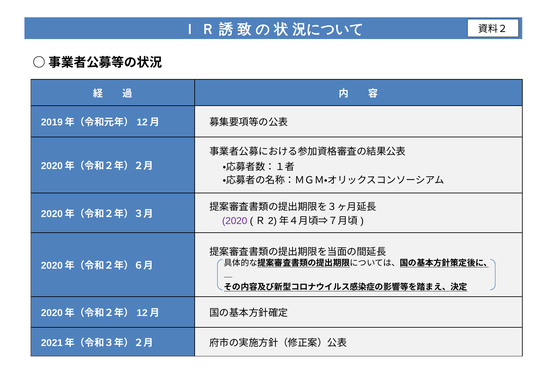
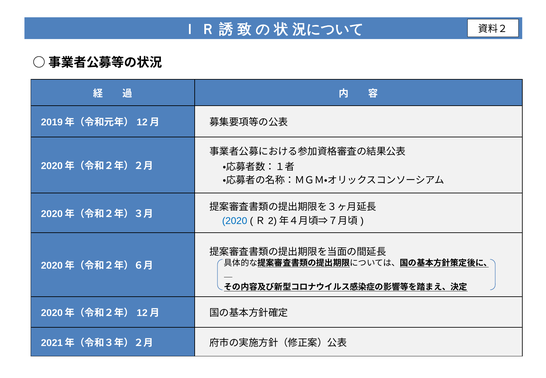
2020 colour: purple -> blue
